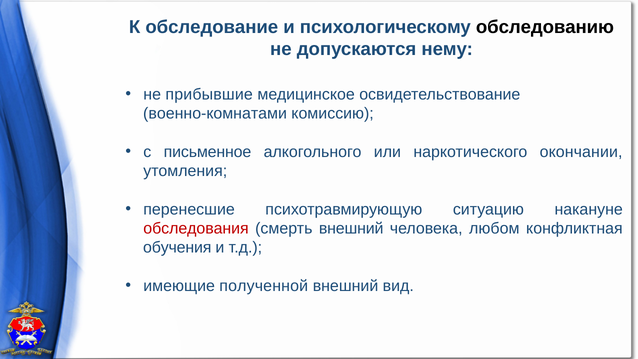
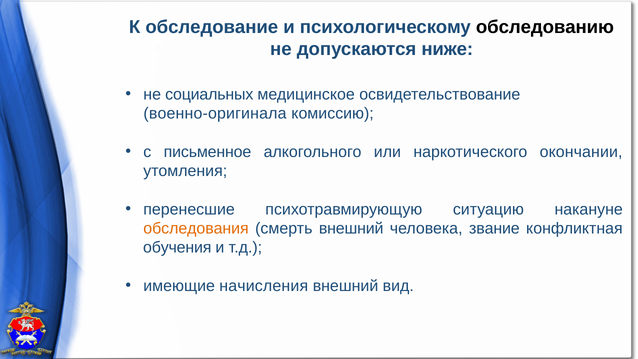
нему: нему -> ниже
прибывшие: прибывшие -> социальных
военно-комнатами: военно-комнатами -> военно-оригинала
обследования colour: red -> orange
любом: любом -> звание
полученной: полученной -> начисления
